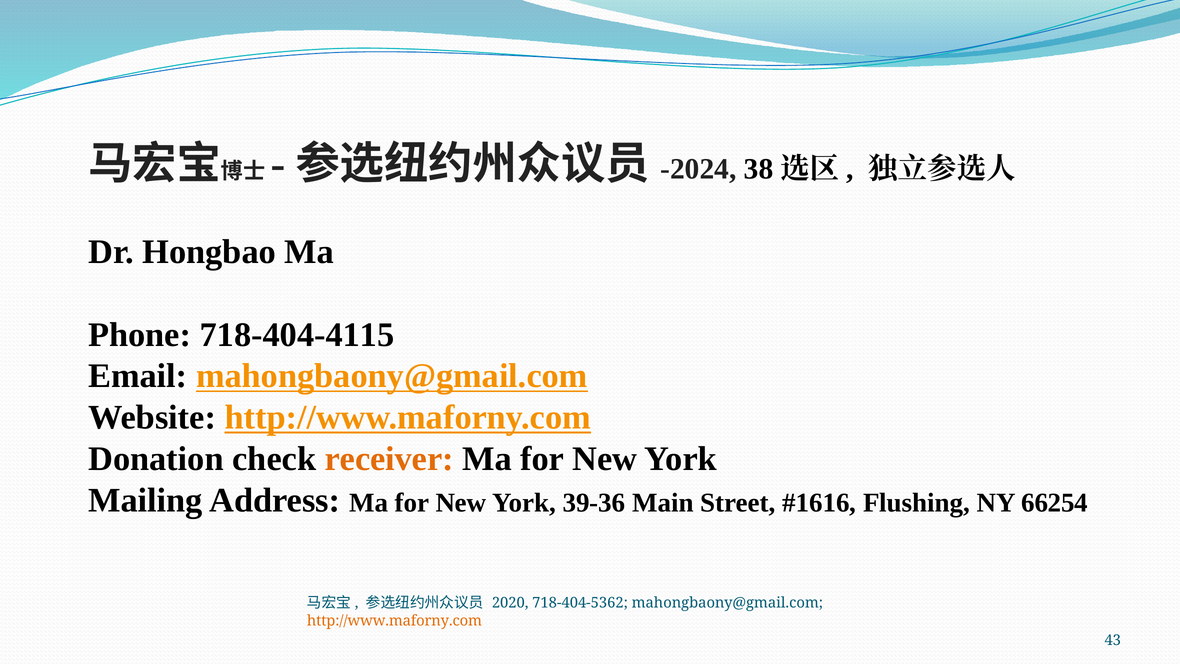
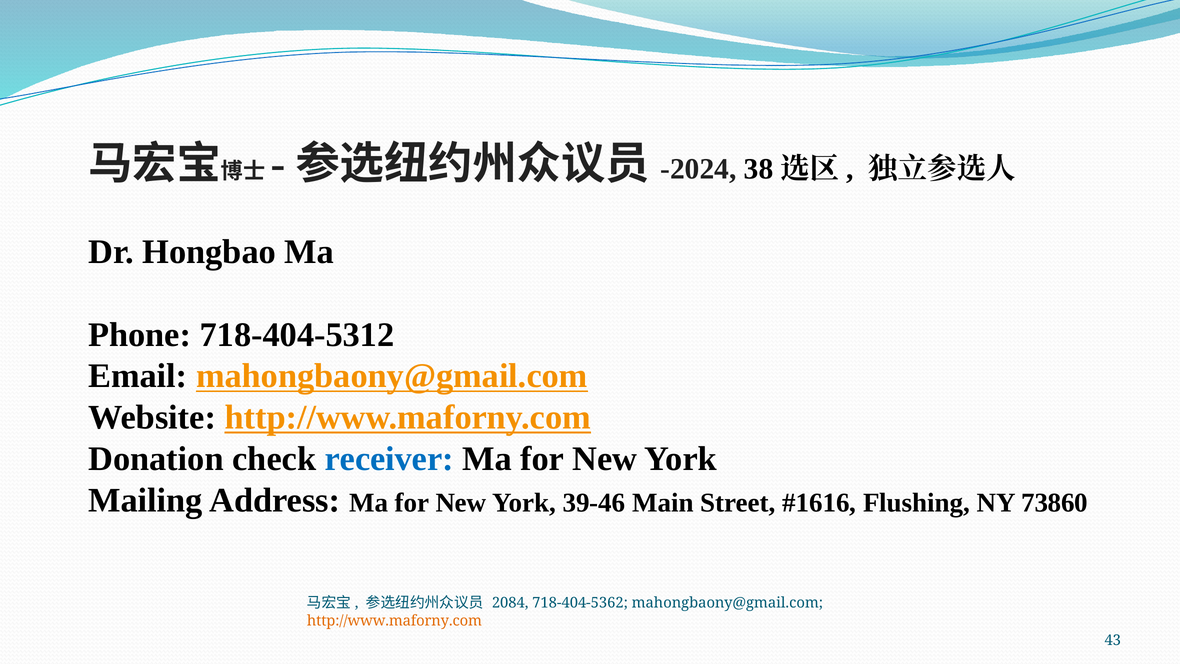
718-404-4115: 718-404-4115 -> 718-404-5312
receiver colour: orange -> blue
39-36: 39-36 -> 39-46
66254: 66254 -> 73860
2020: 2020 -> 2084
